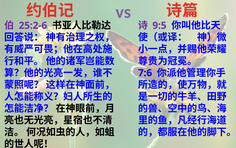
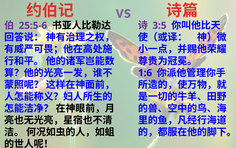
25:2-6: 25:2-6 -> 25:5-6
9:5: 9:5 -> 3:5
7:6: 7:6 -> 1:6
